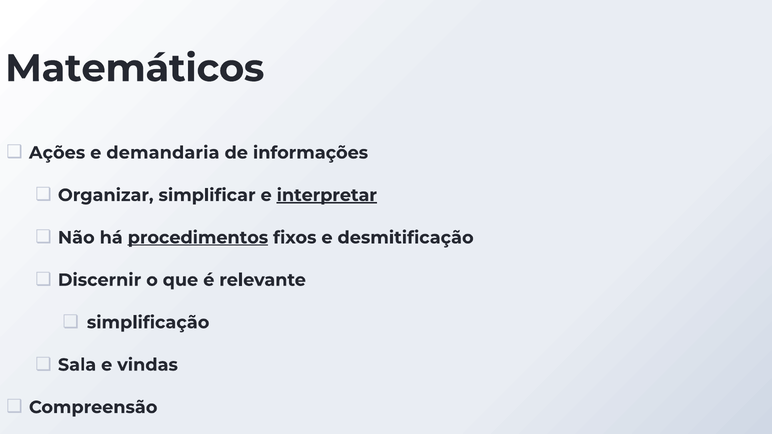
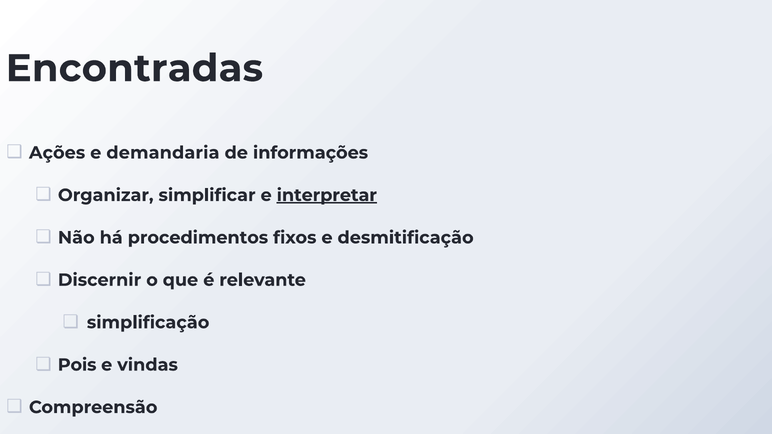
Matemáticos: Matemáticos -> Encontradas
procedimentos underline: present -> none
Sala: Sala -> Pois
